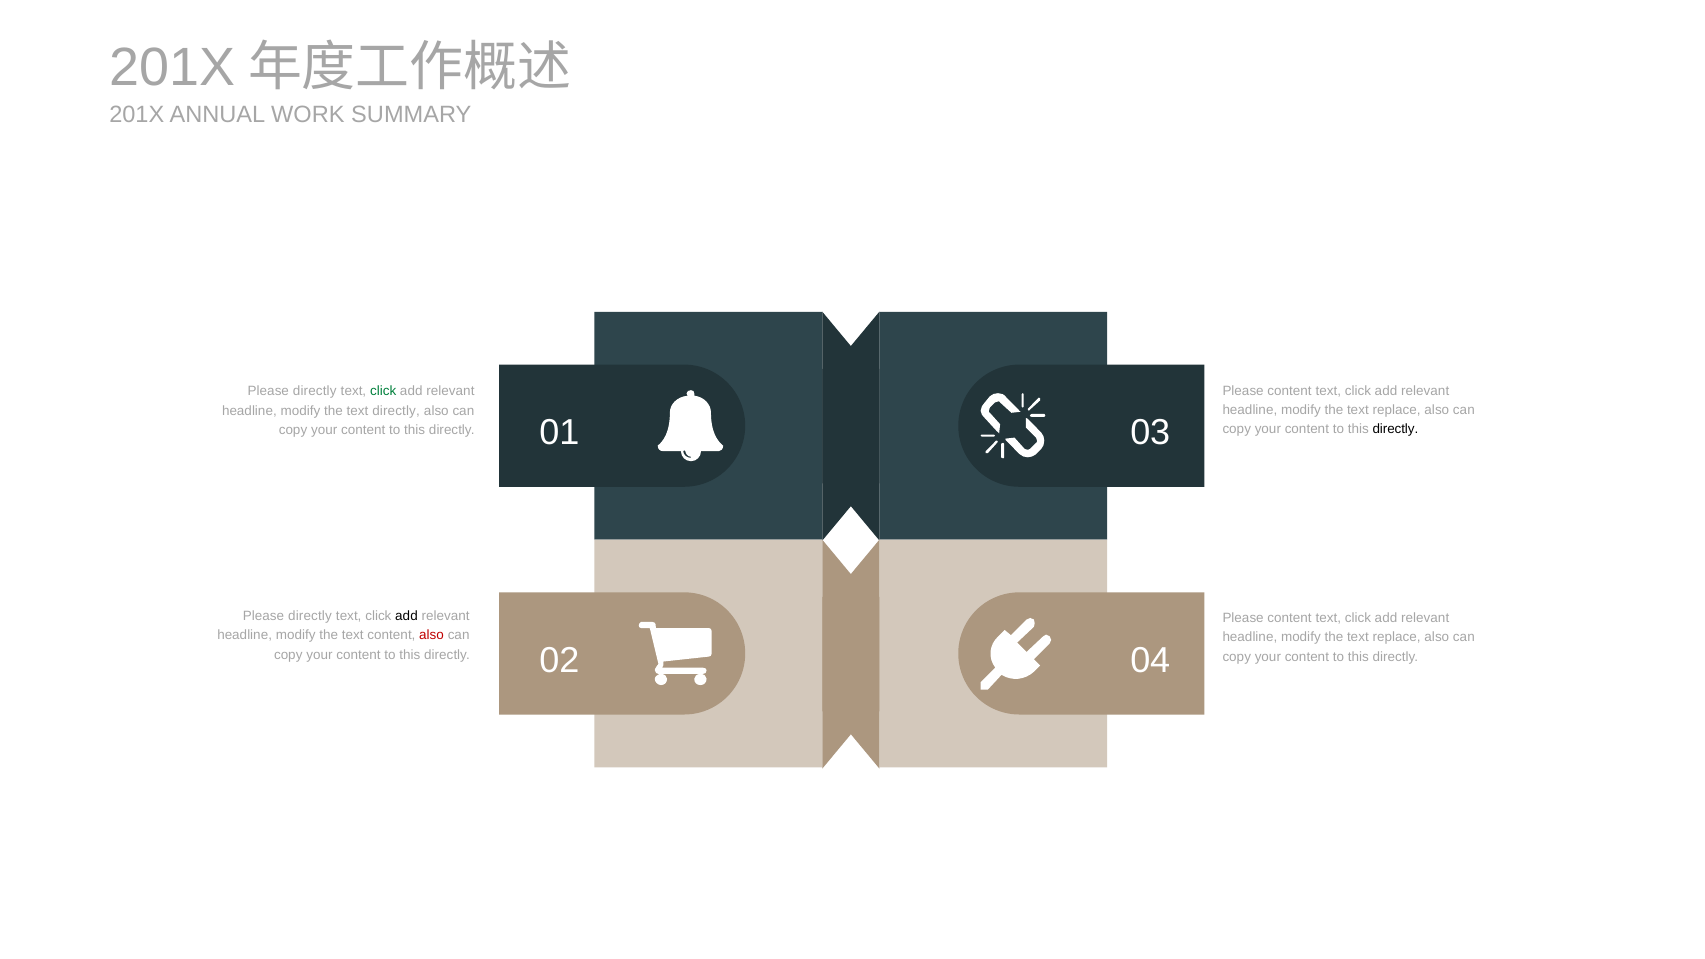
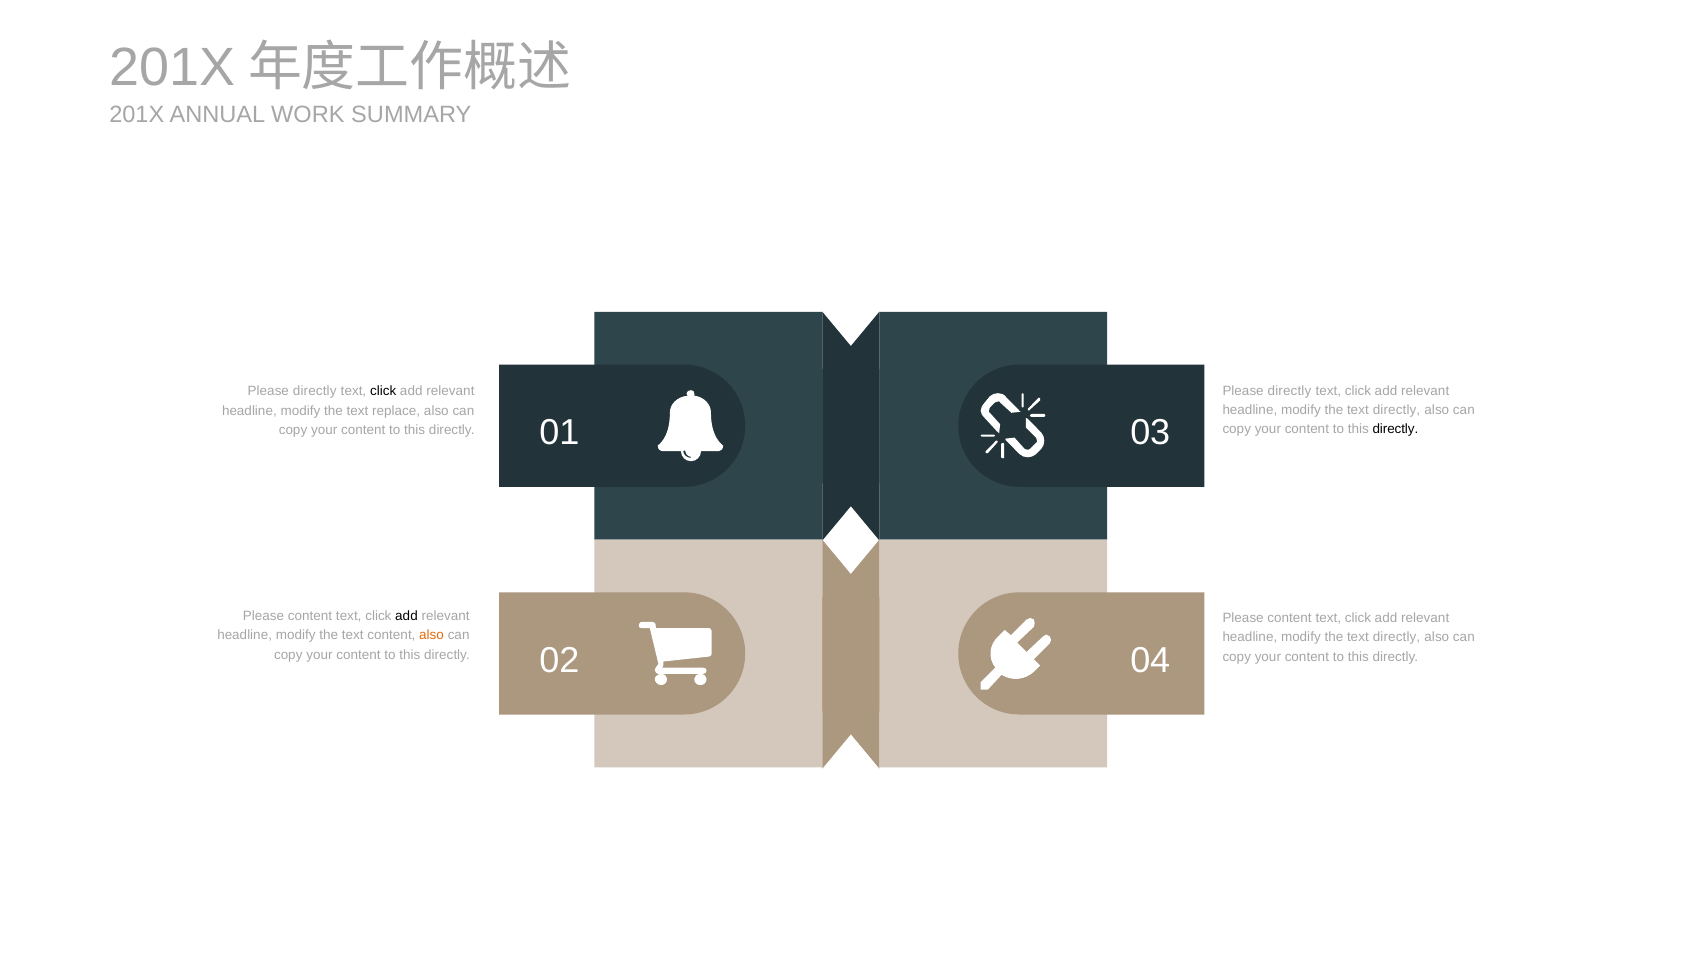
content at (1290, 391): content -> directly
click at (383, 391) colour: green -> black
replace at (1397, 410): replace -> directly
text directly: directly -> replace
directly at (310, 616): directly -> content
also at (432, 636) colour: red -> orange
replace at (1397, 637): replace -> directly
